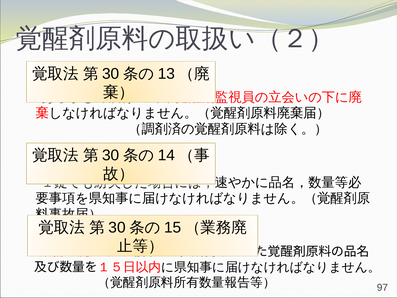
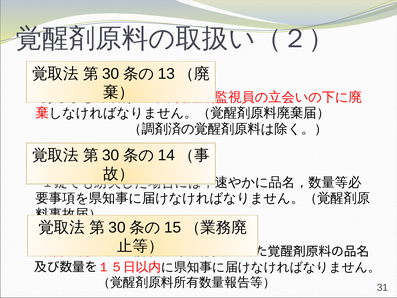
97: 97 -> 31
